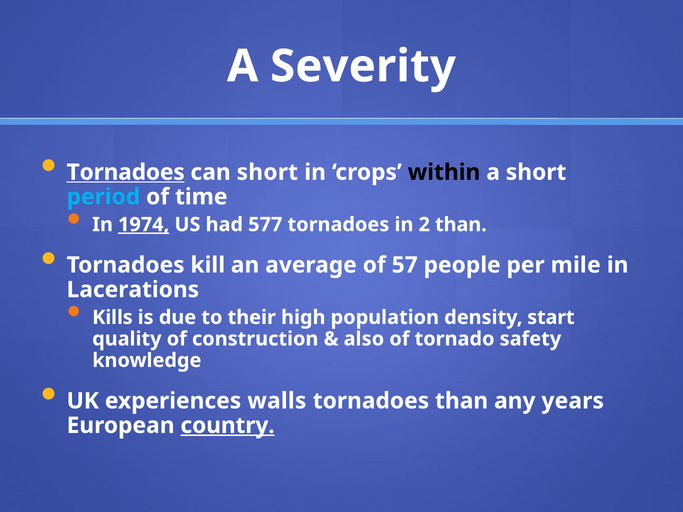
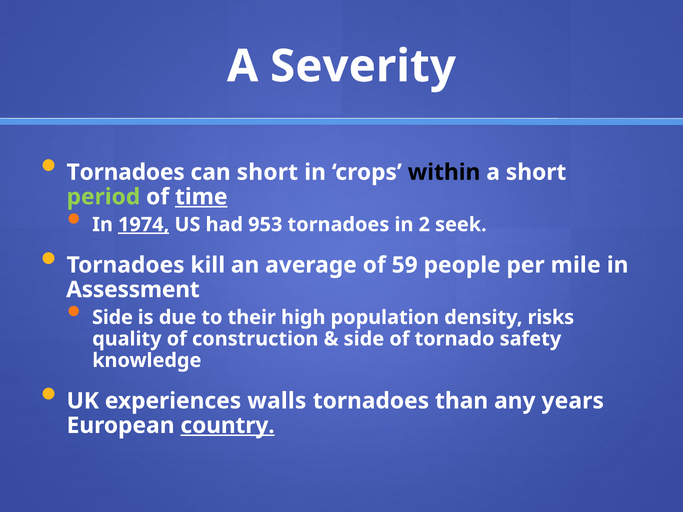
Tornadoes at (126, 172) underline: present -> none
period colour: light blue -> light green
time underline: none -> present
577: 577 -> 953
2 than: than -> seek
57: 57 -> 59
Lacerations: Lacerations -> Assessment
Kills at (112, 318): Kills -> Side
start: start -> risks
also at (364, 339): also -> side
